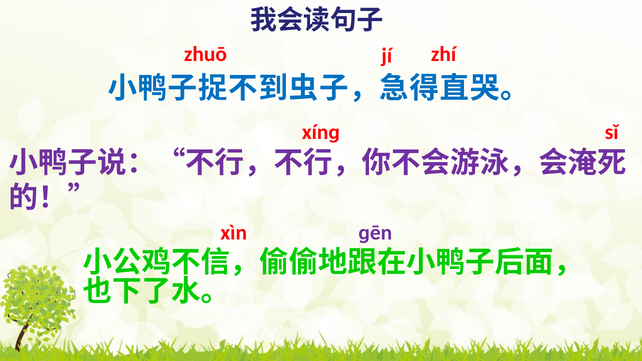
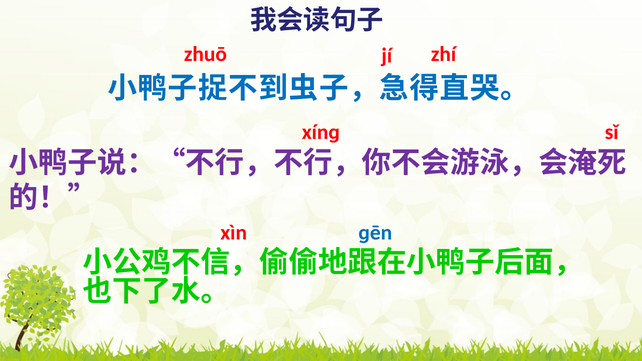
ɡēn colour: purple -> blue
